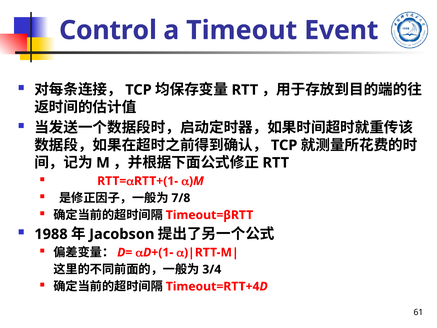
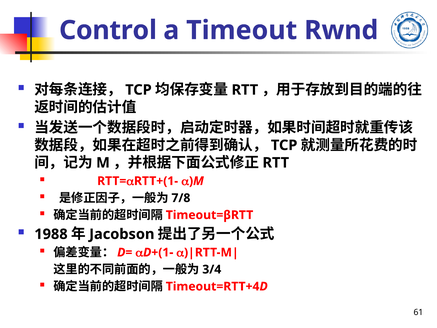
Event: Event -> Rwnd
